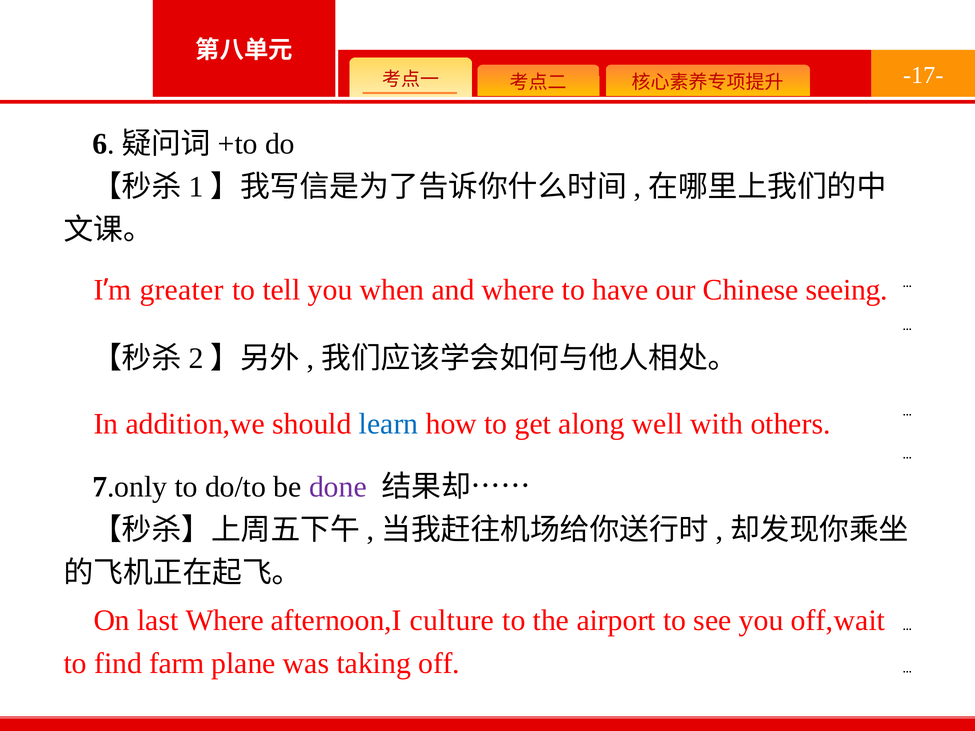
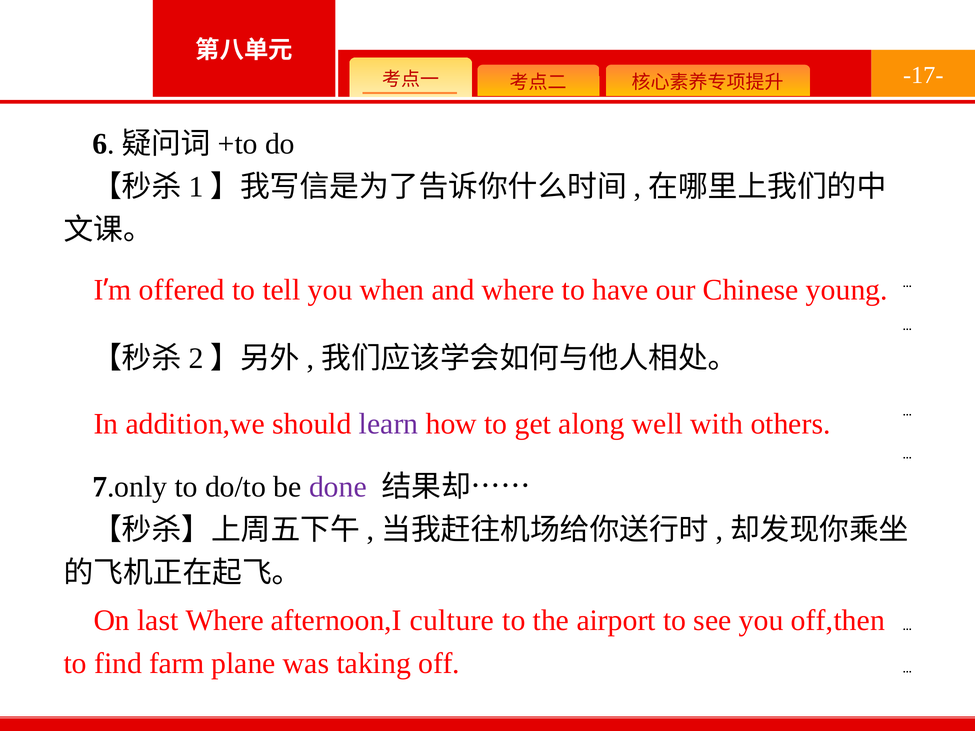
greater: greater -> offered
seeing: seeing -> young
learn colour: blue -> purple
off,wait: off,wait -> off,then
